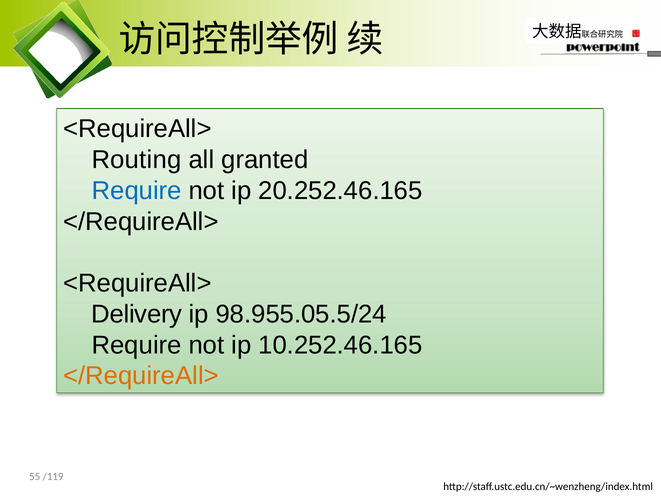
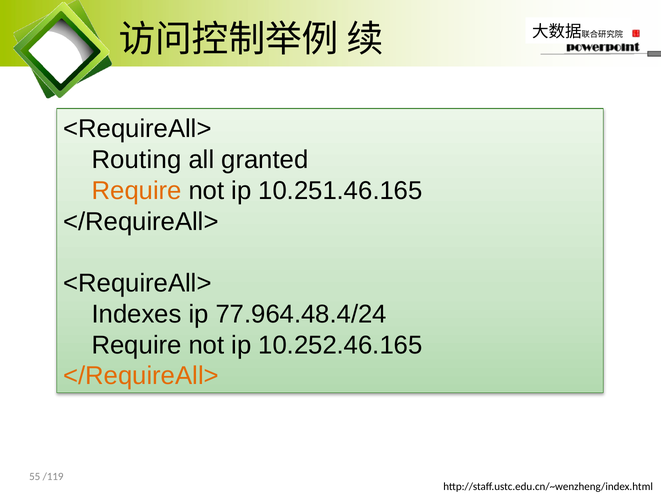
Require at (137, 191) colour: blue -> orange
20.252.46.165: 20.252.46.165 -> 10.251.46.165
Delivery: Delivery -> Indexes
98.955.05.5/24: 98.955.05.5/24 -> 77.964.48.4/24
